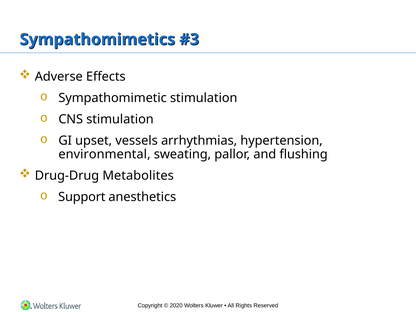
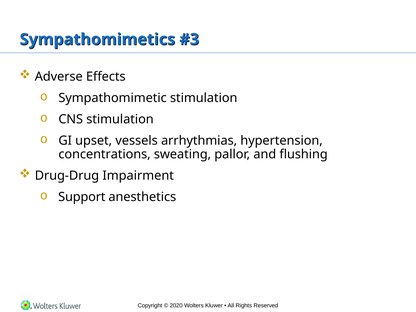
environmental: environmental -> concentrations
Metabolites: Metabolites -> Impairment
